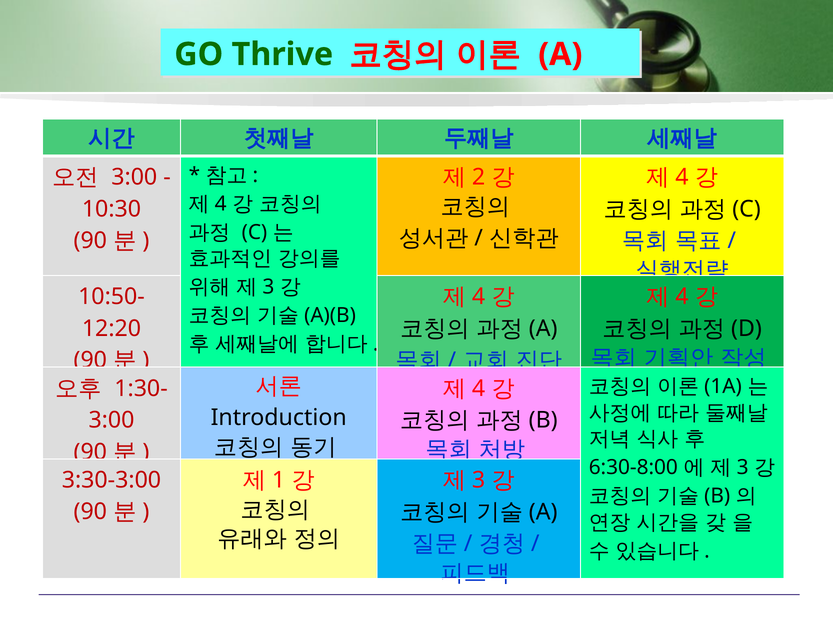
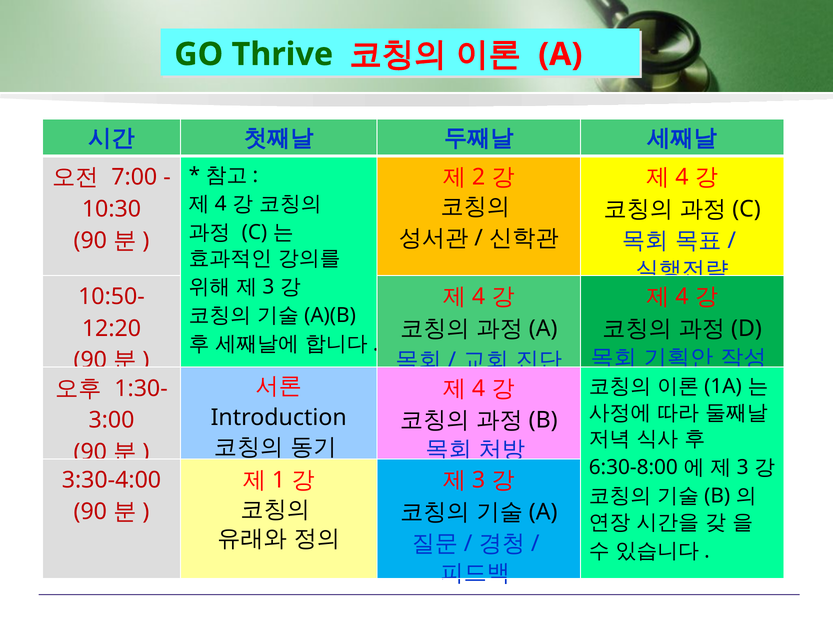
3:00 at (134, 177): 3:00 -> 7:00
3:30-3:00: 3:30-3:00 -> 3:30-4:00
